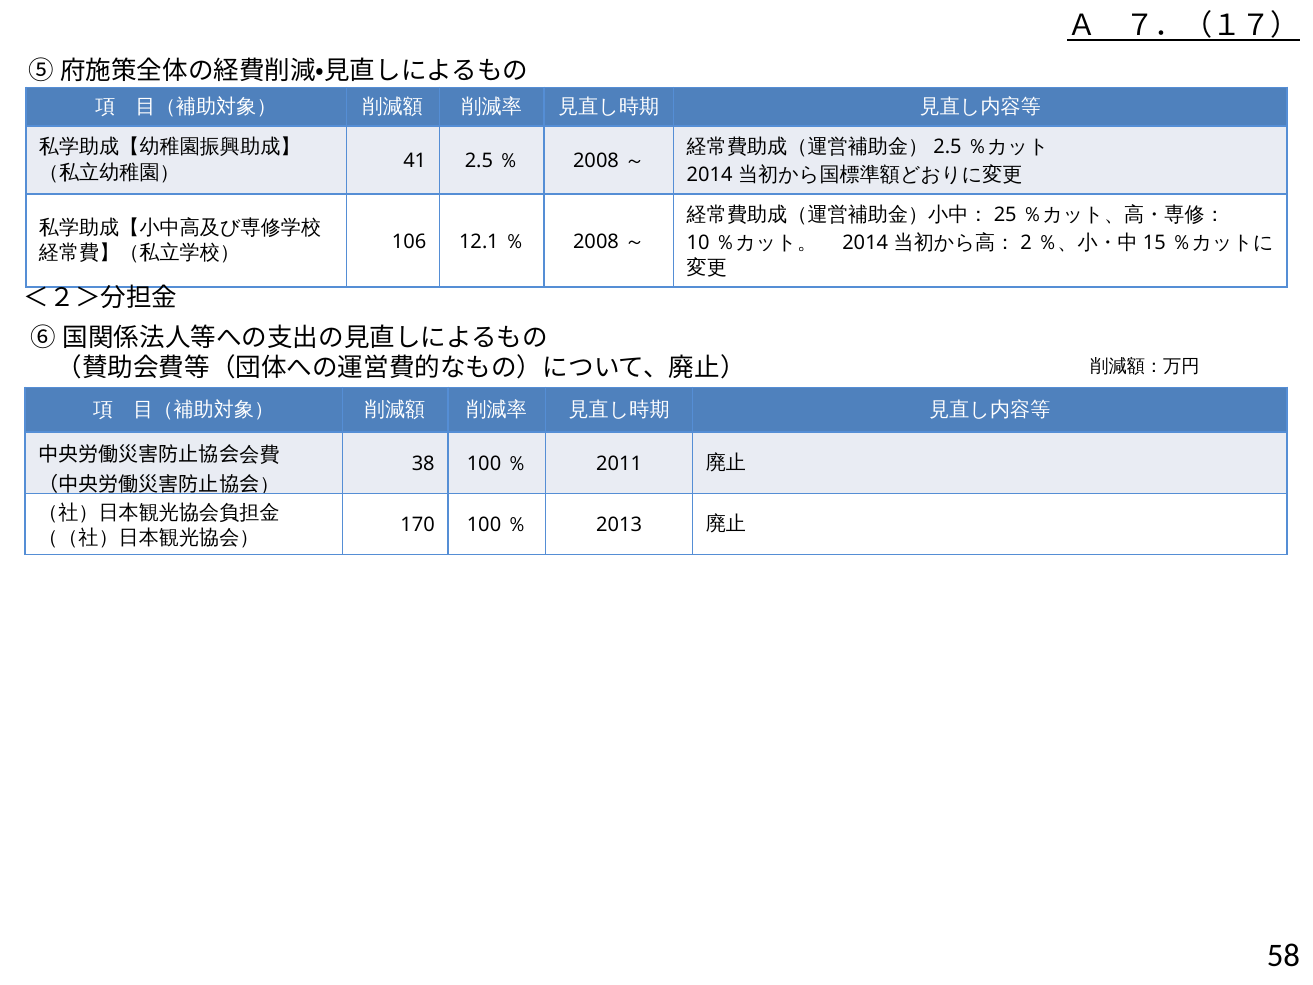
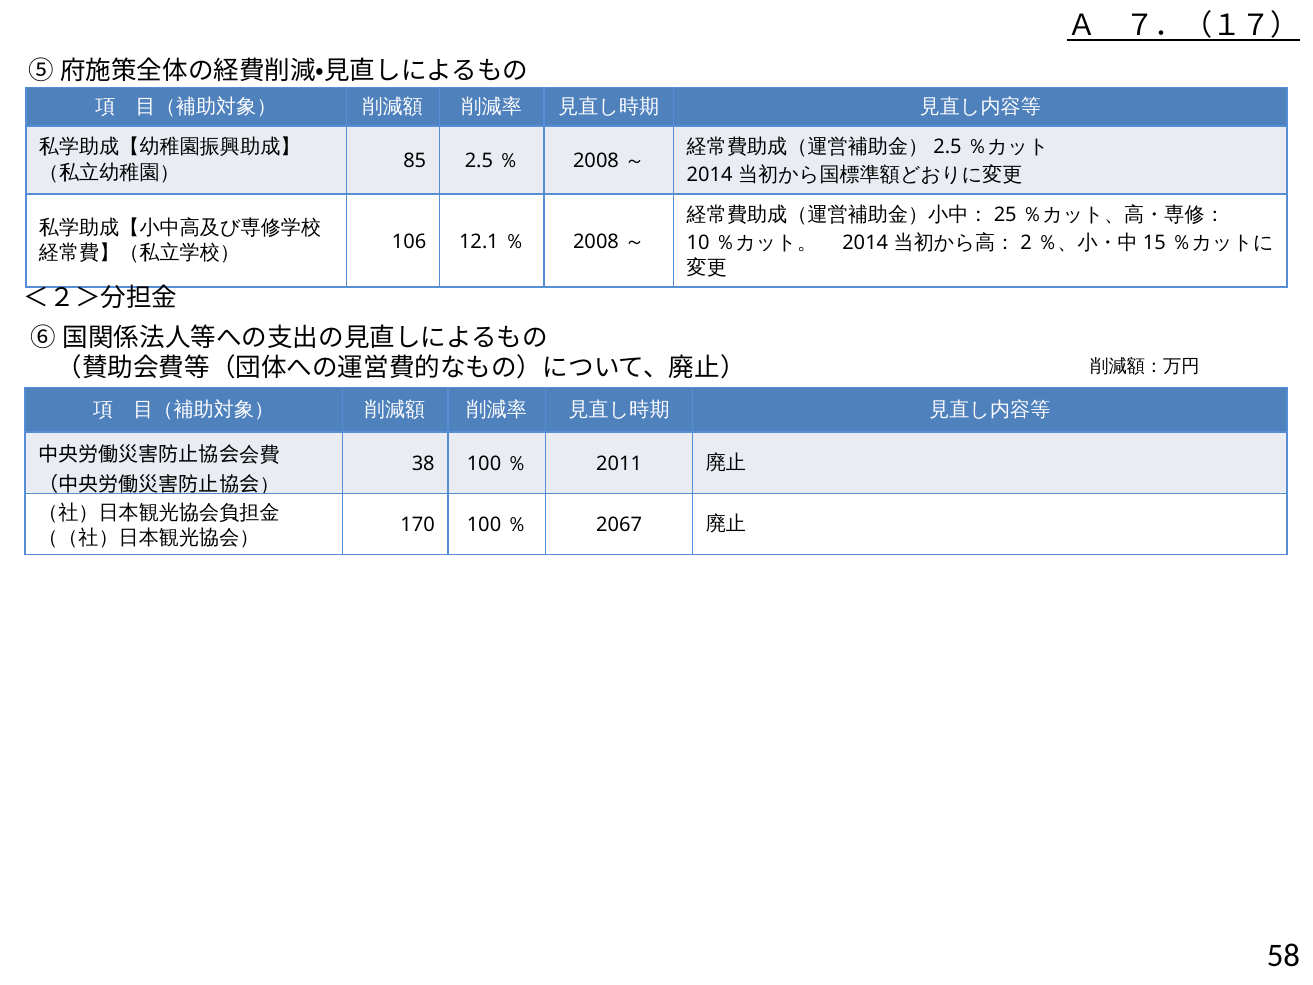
41: 41 -> 85
2013: 2013 -> 2067
